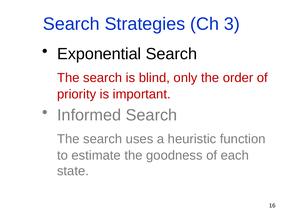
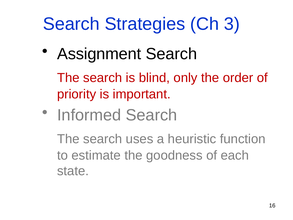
Exponential: Exponential -> Assignment
